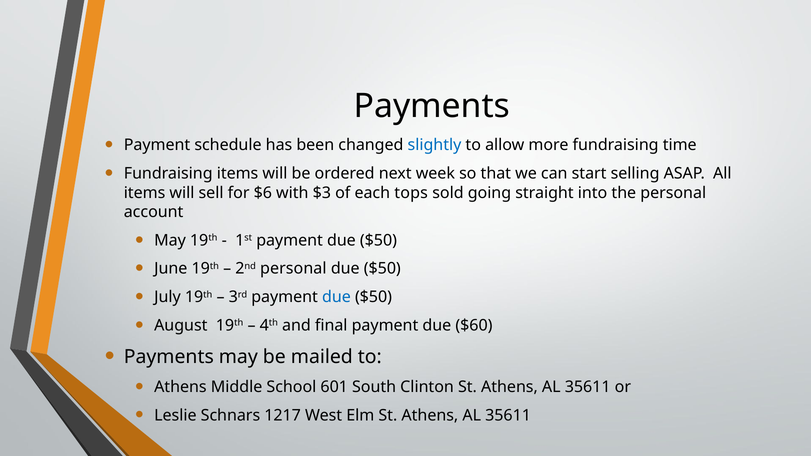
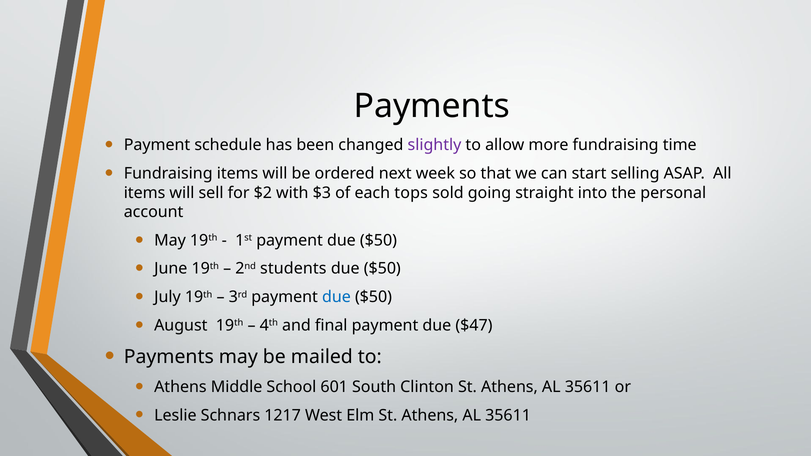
slightly colour: blue -> purple
$6: $6 -> $2
2nd personal: personal -> students
$60: $60 -> $47
